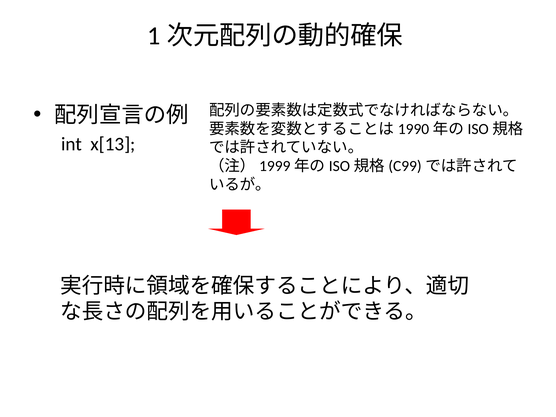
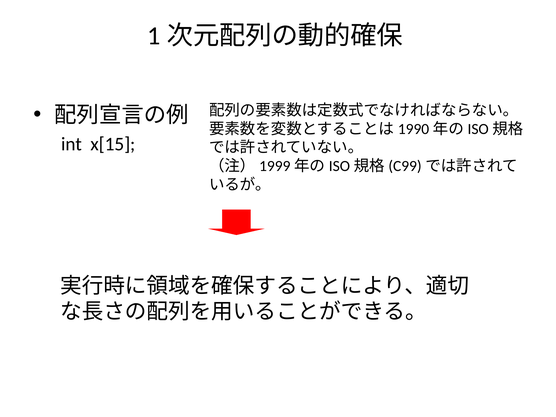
x[13: x[13 -> x[15
